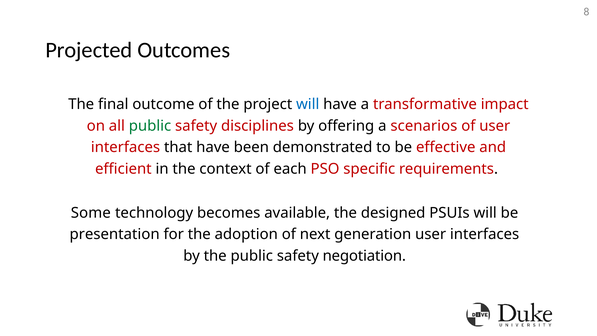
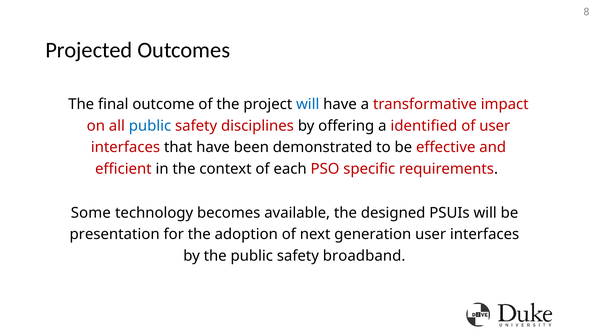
public at (150, 126) colour: green -> blue
scenarios: scenarios -> identified
negotiation: negotiation -> broadband
